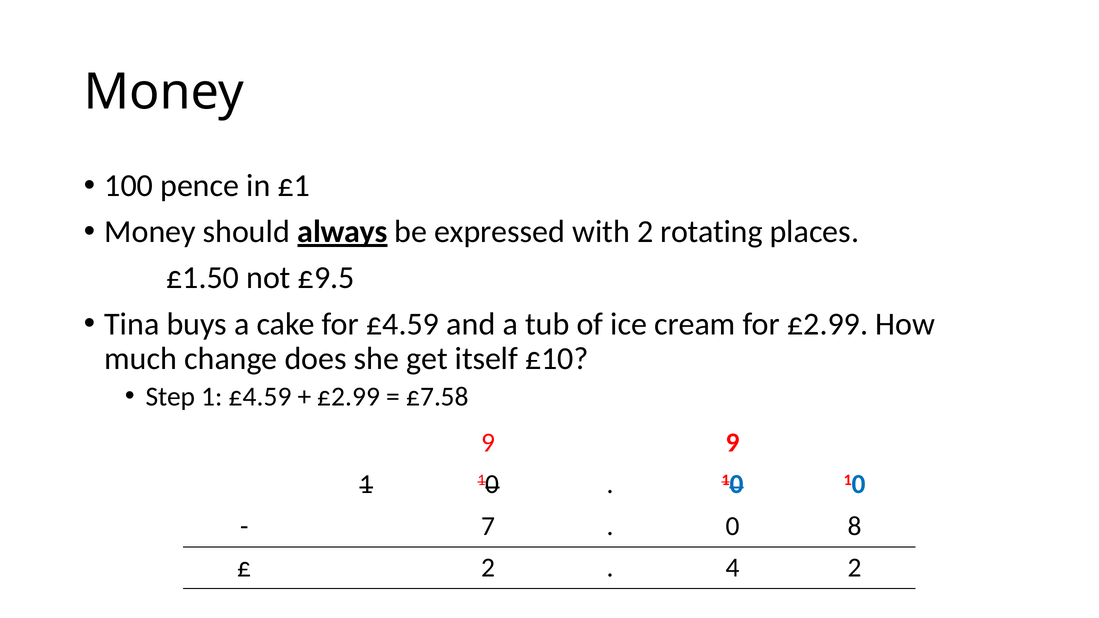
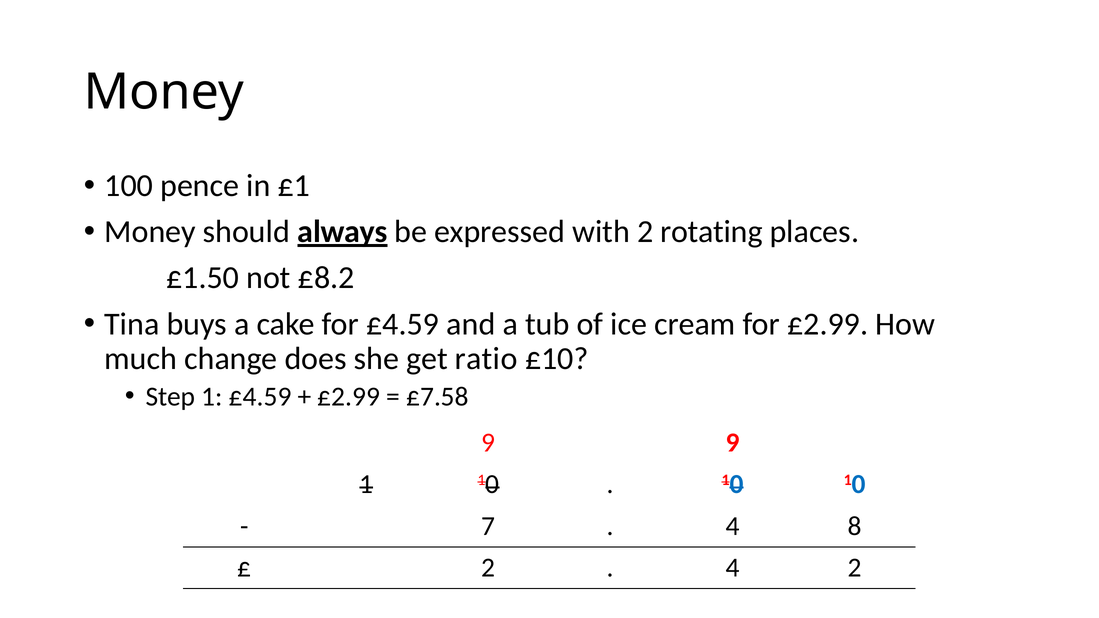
£9.5: £9.5 -> £8.2
itself: itself -> ratio
0 at (733, 526): 0 -> 4
